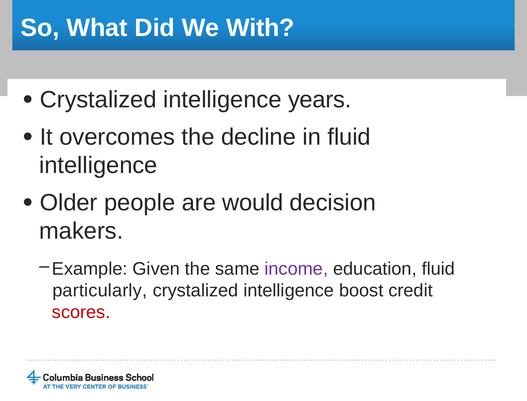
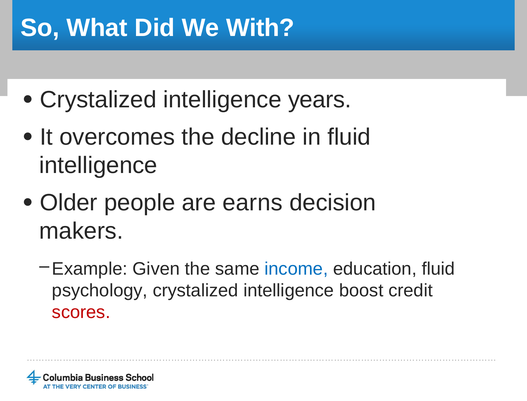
would: would -> earns
income colour: purple -> blue
particularly: particularly -> psychology
